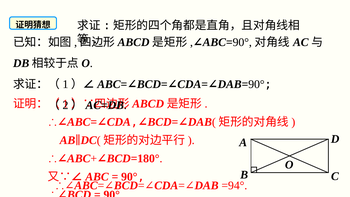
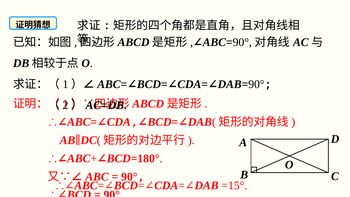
=94°: =94° -> =15°
